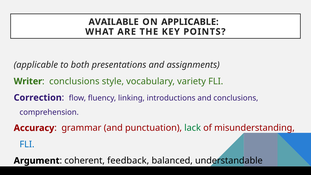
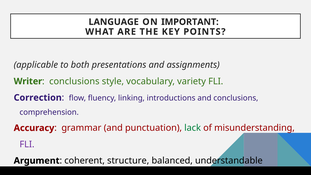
AVAILABLE: AVAILABLE -> LANGUAGE
ON APPLICABLE: APPLICABLE -> IMPORTANT
FLI at (27, 144) colour: blue -> purple
feedback: feedback -> structure
